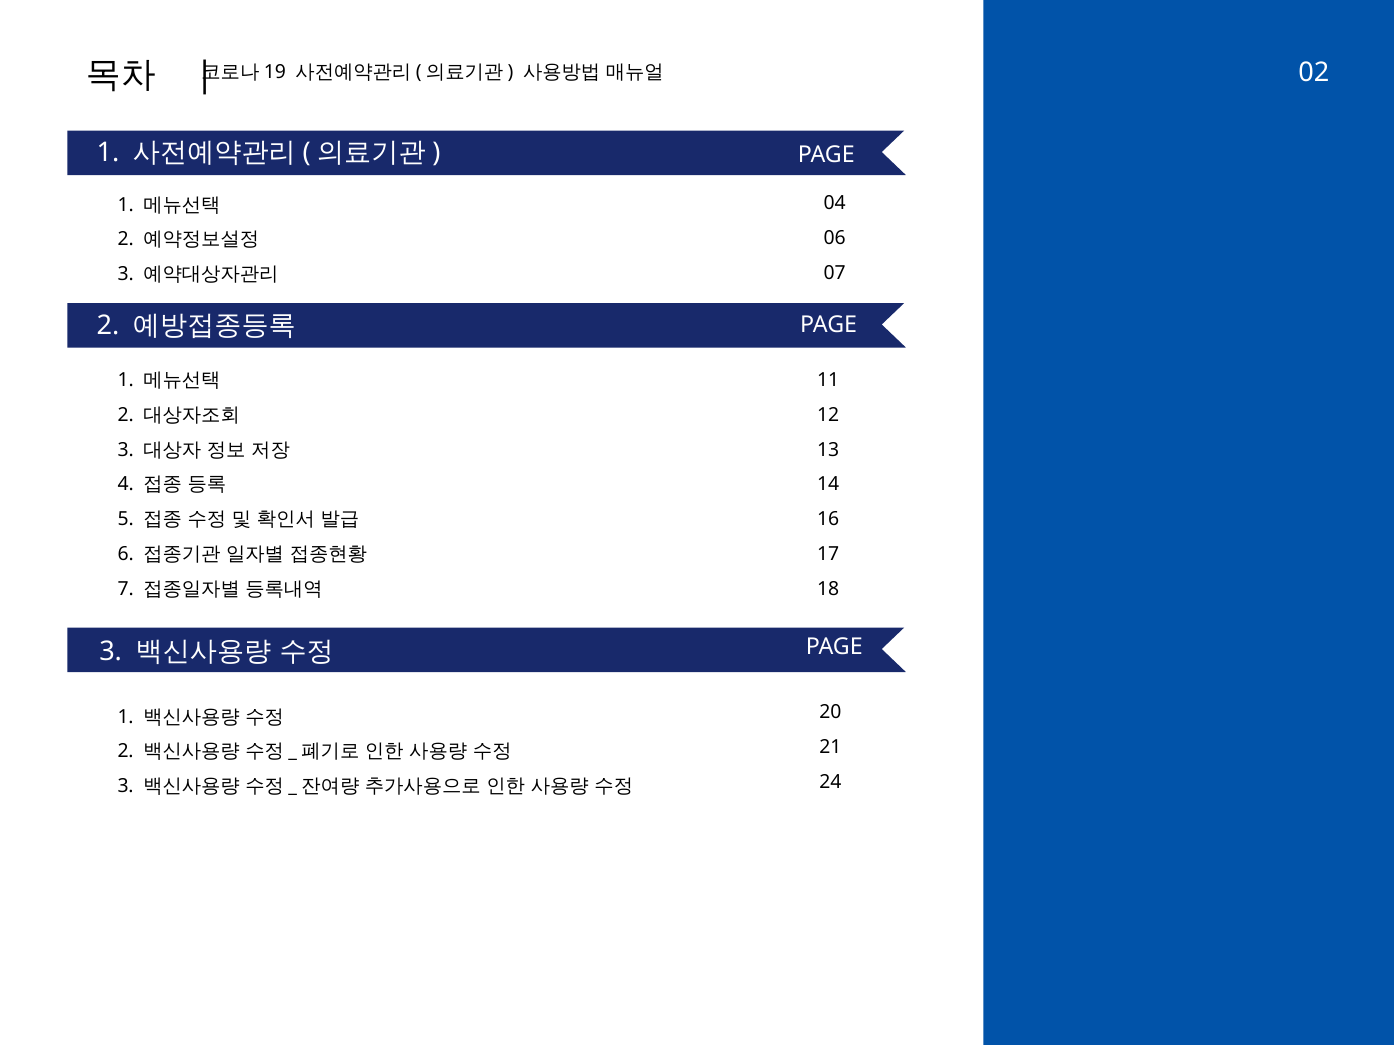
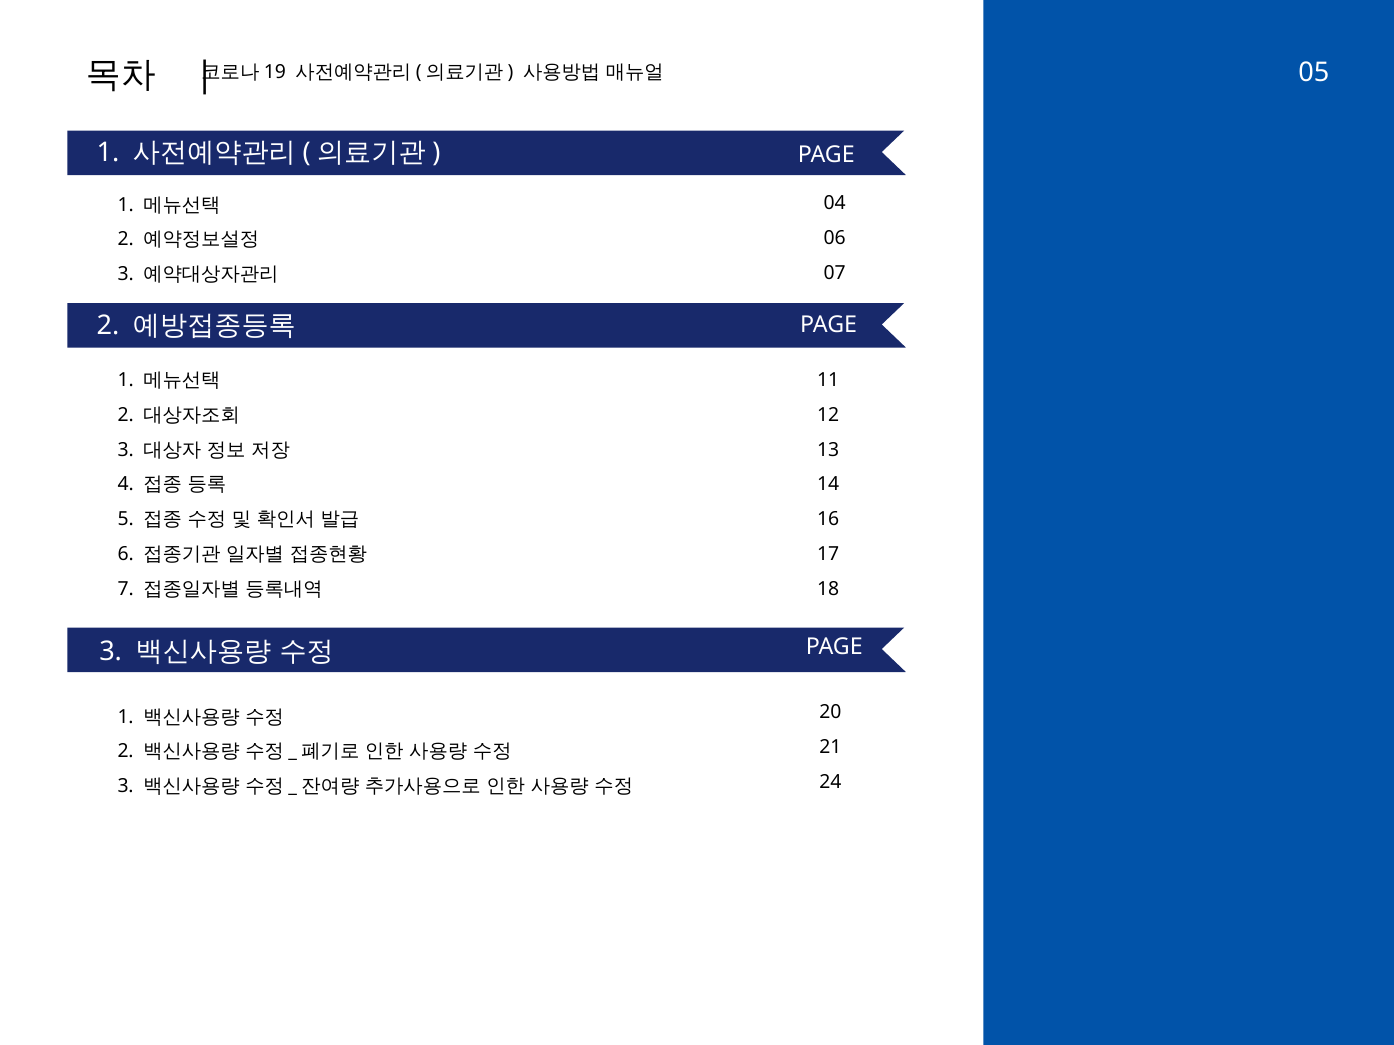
02: 02 -> 05
